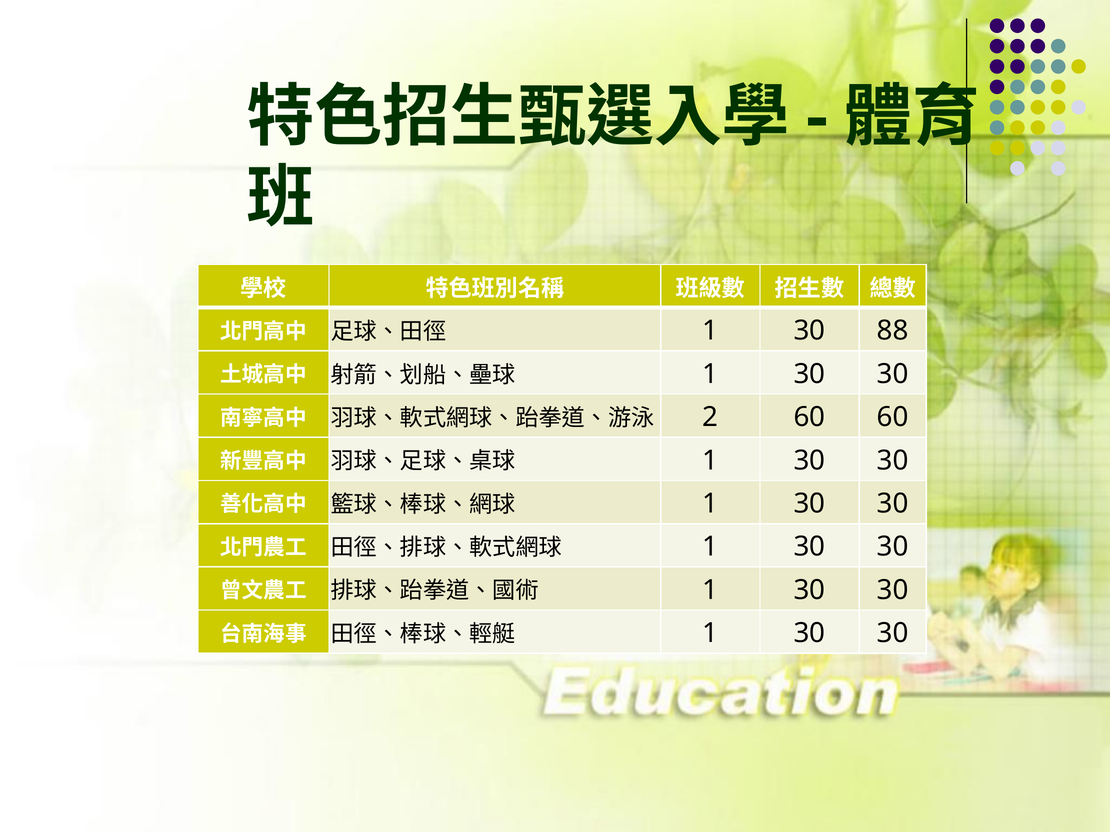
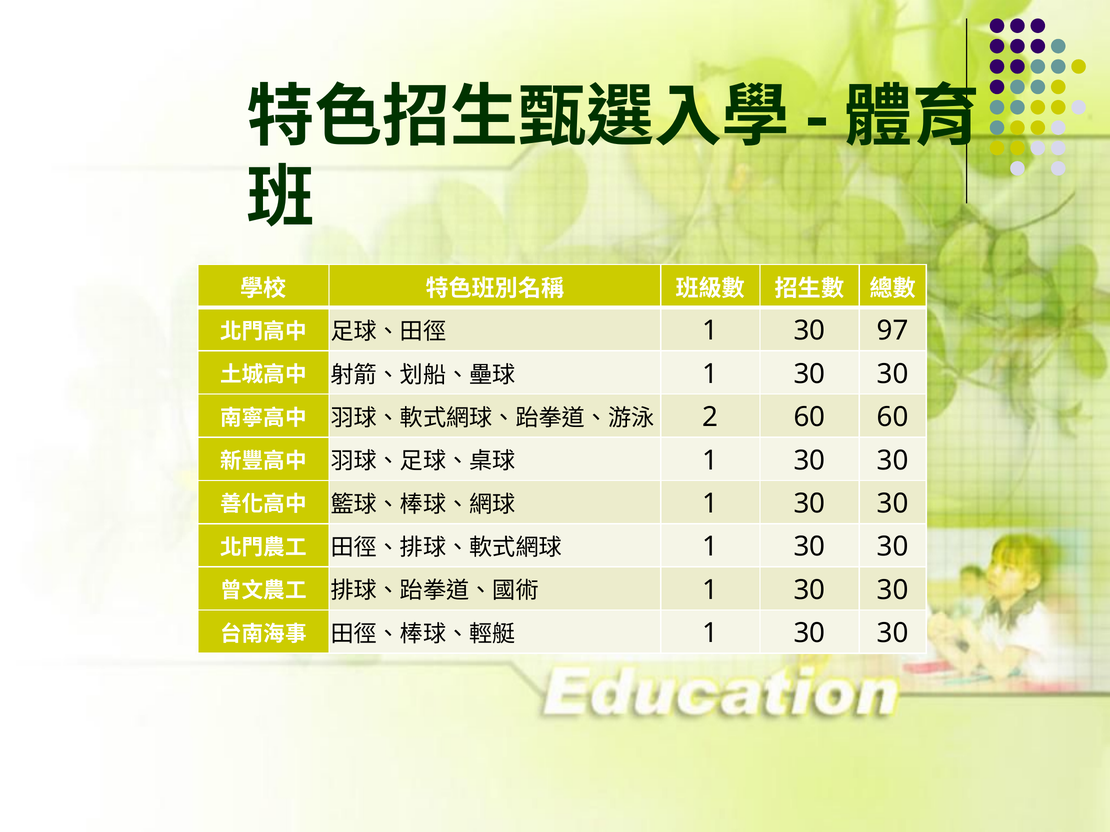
88: 88 -> 97
